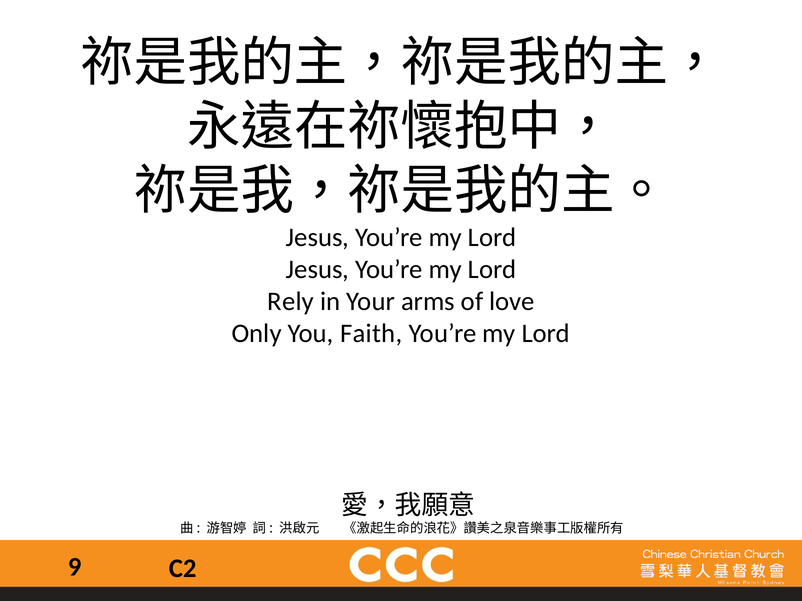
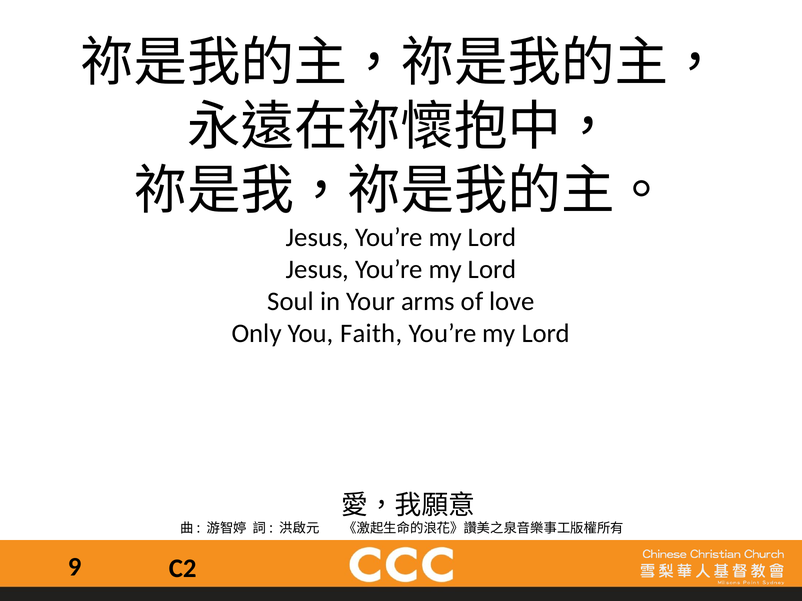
Rely: Rely -> Soul
